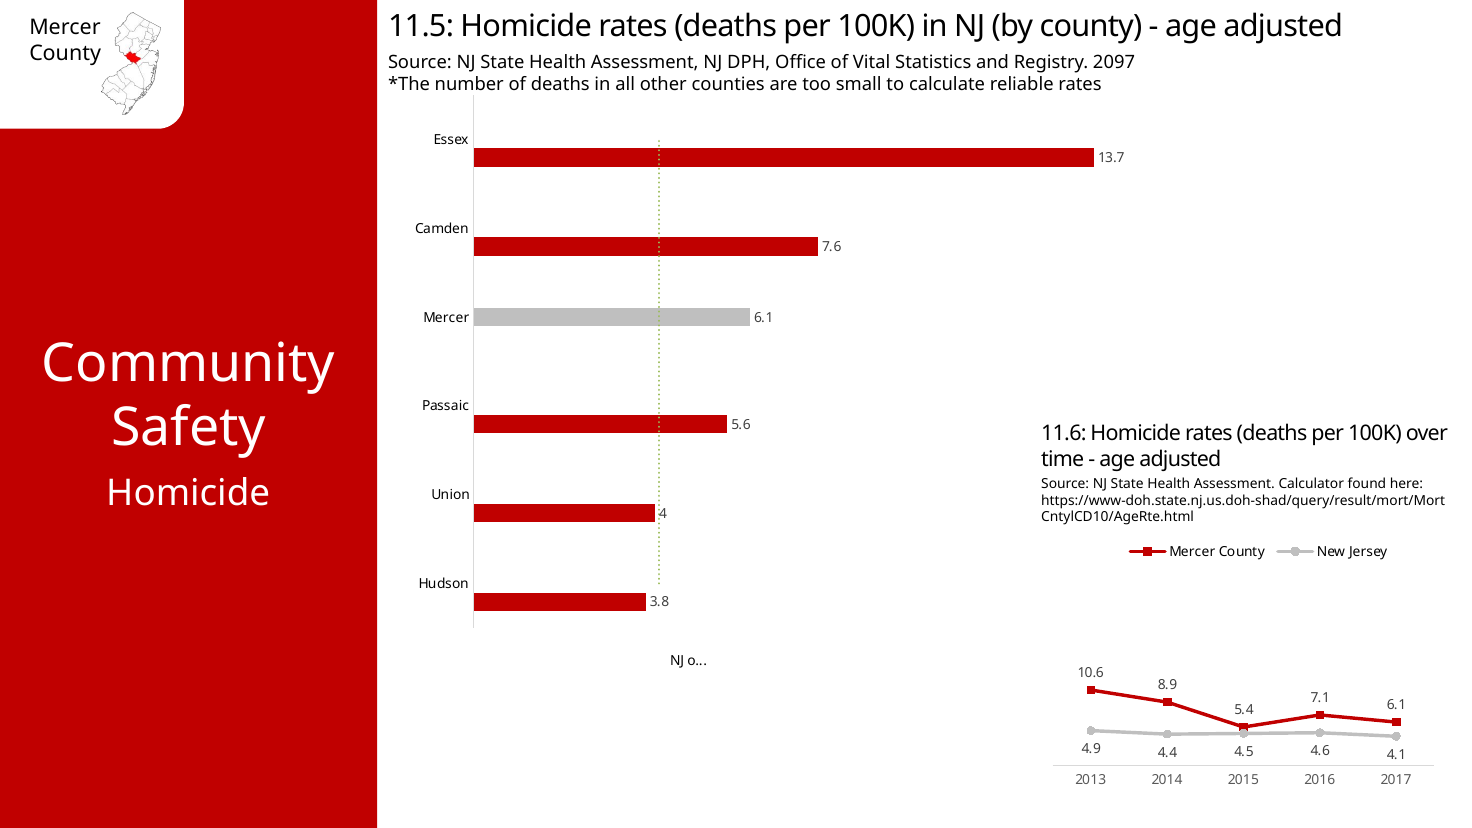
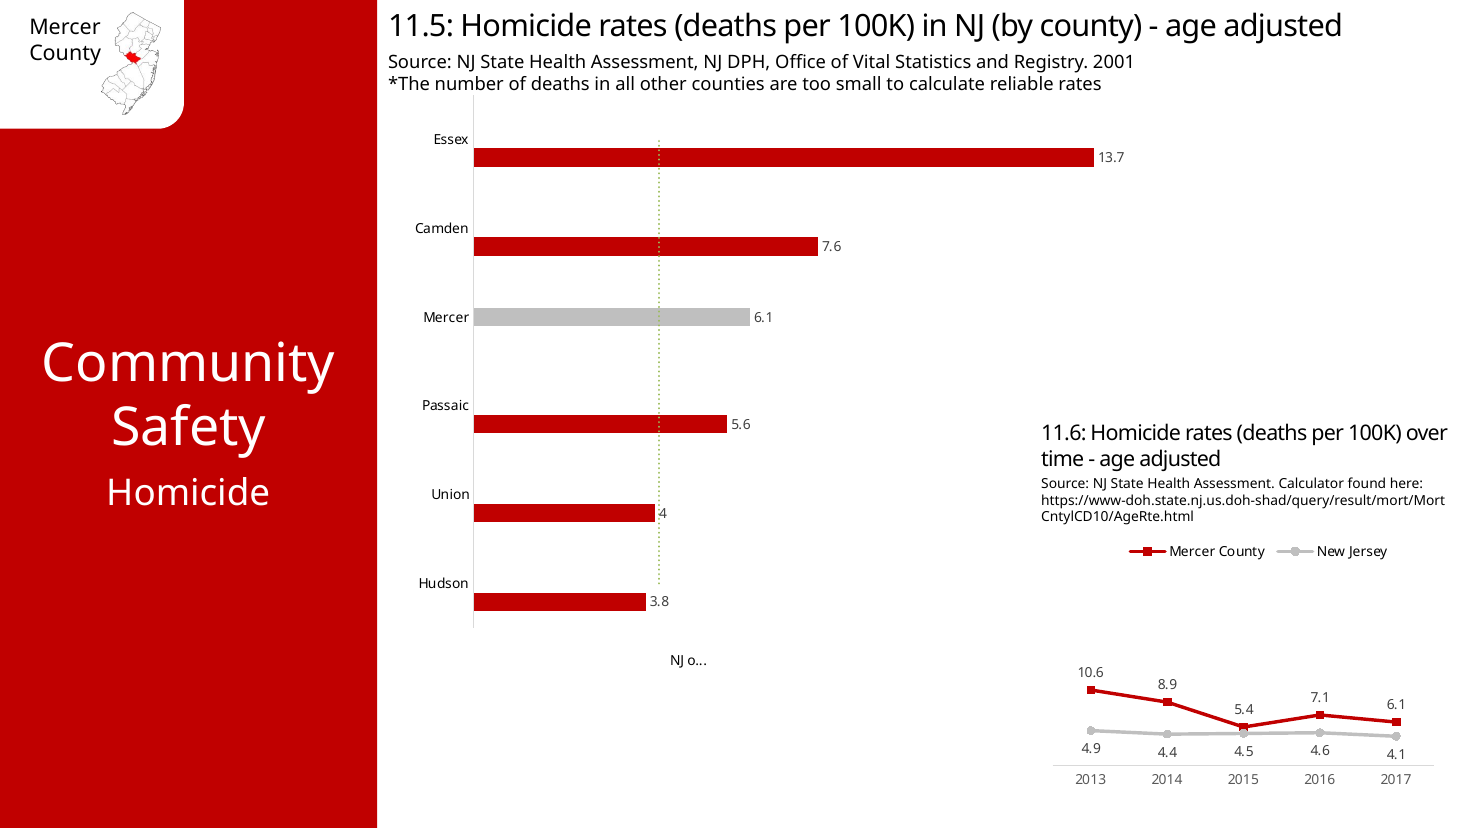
2097: 2097 -> 2001
